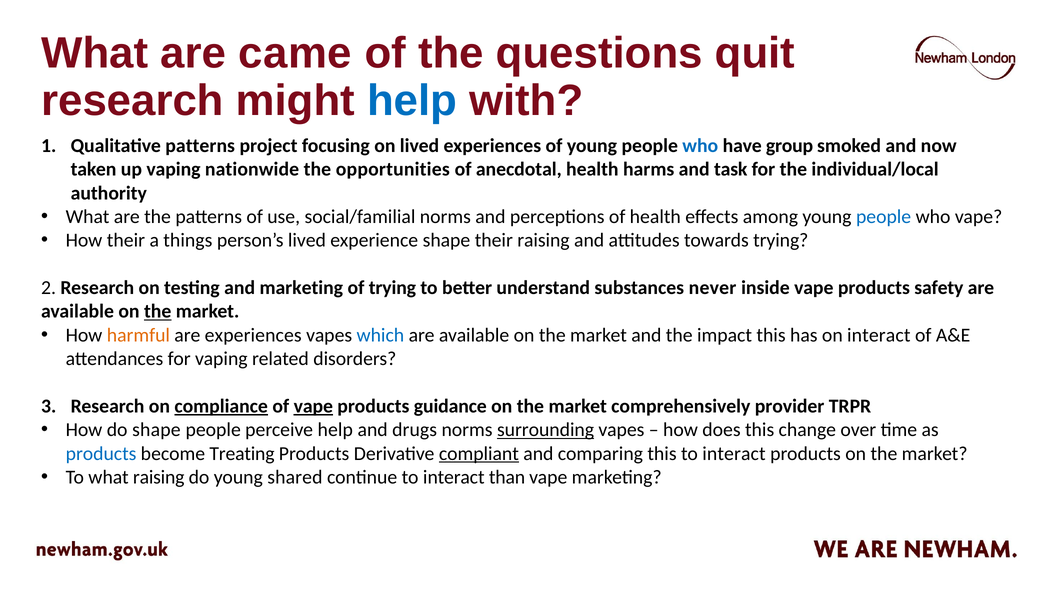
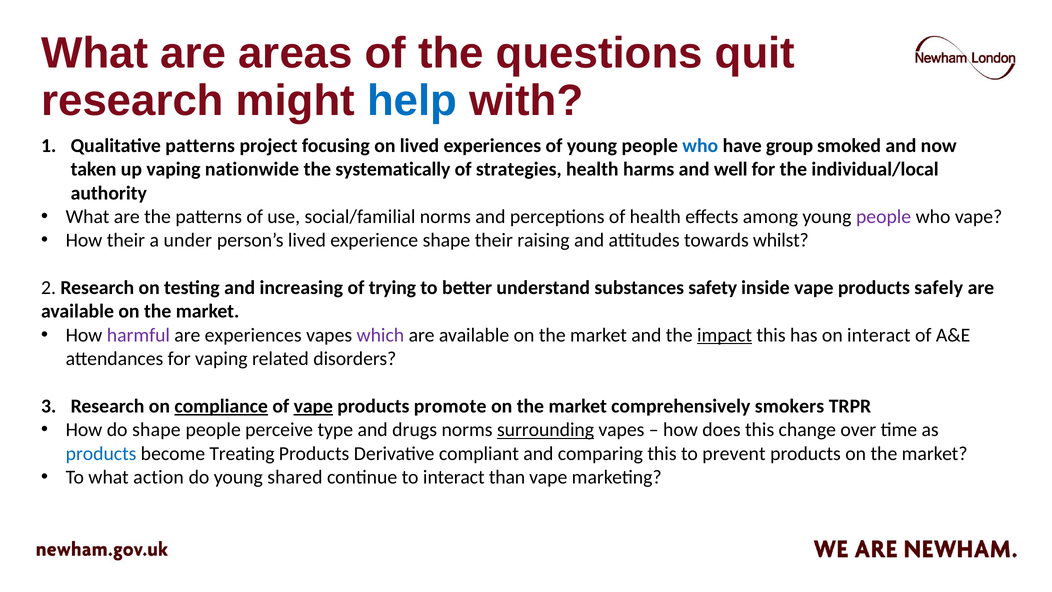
came: came -> areas
opportunities: opportunities -> systematically
anecdotal: anecdotal -> strategies
task: task -> well
people at (884, 217) colour: blue -> purple
things: things -> under
towards trying: trying -> whilst
and marketing: marketing -> increasing
never: never -> safety
safety: safety -> safely
the at (158, 311) underline: present -> none
harmful colour: orange -> purple
which colour: blue -> purple
impact underline: none -> present
guidance: guidance -> promote
provider: provider -> smokers
perceive help: help -> type
compliant underline: present -> none
this to interact: interact -> prevent
what raising: raising -> action
